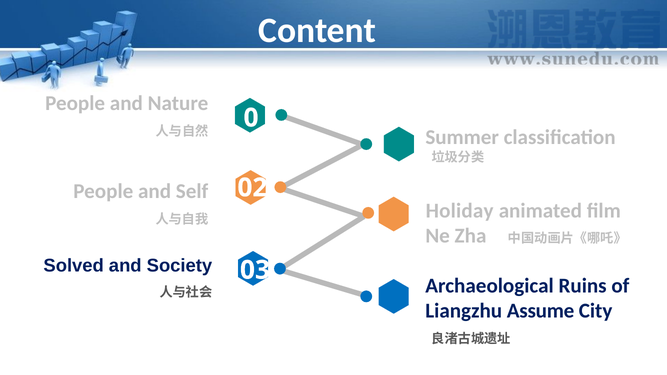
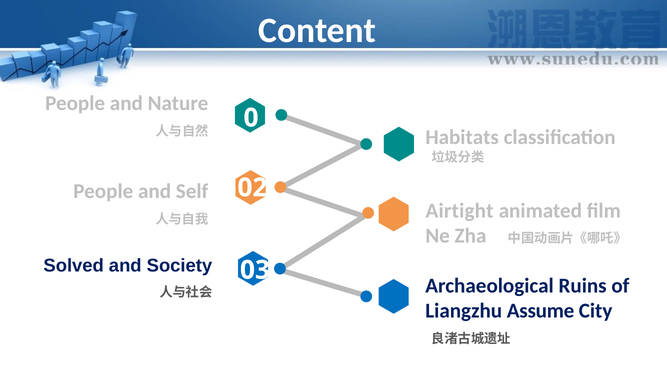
Summer: Summer -> Habitats
Holiday: Holiday -> Airtight
